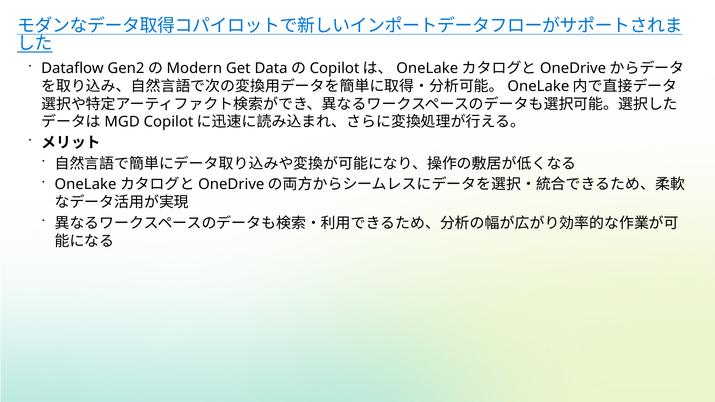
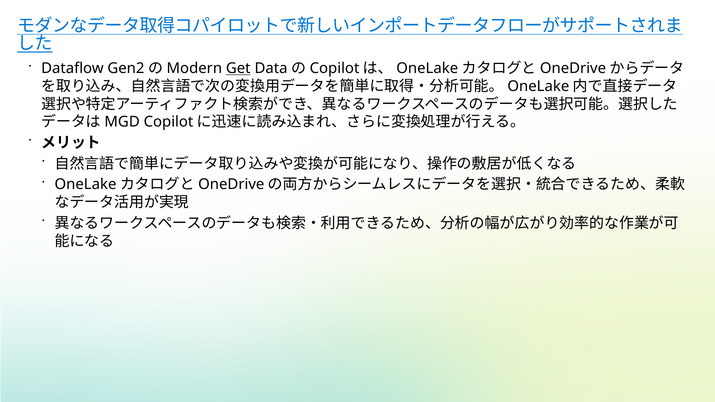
Get underline: none -> present
